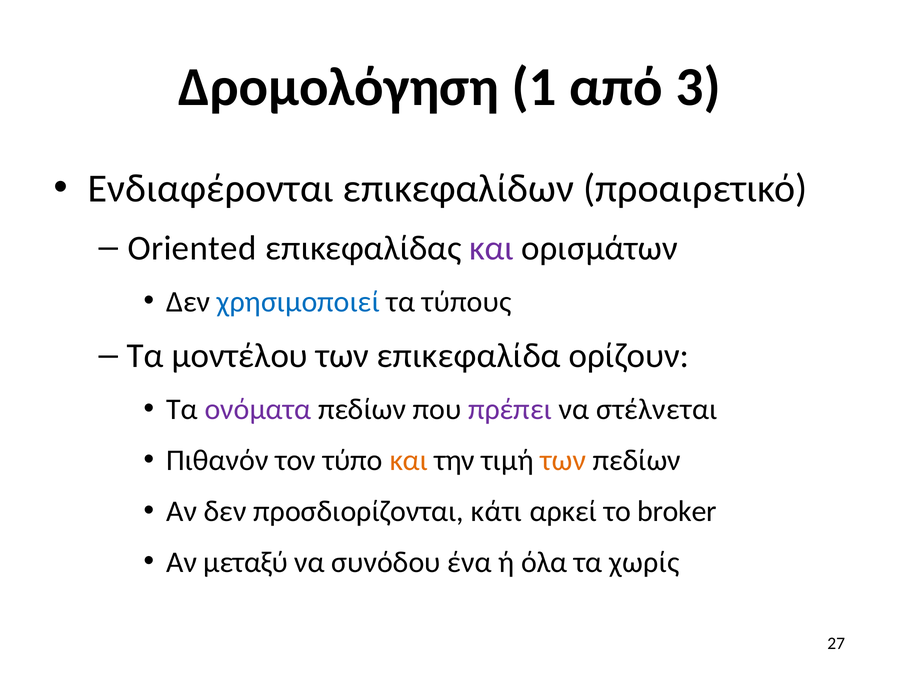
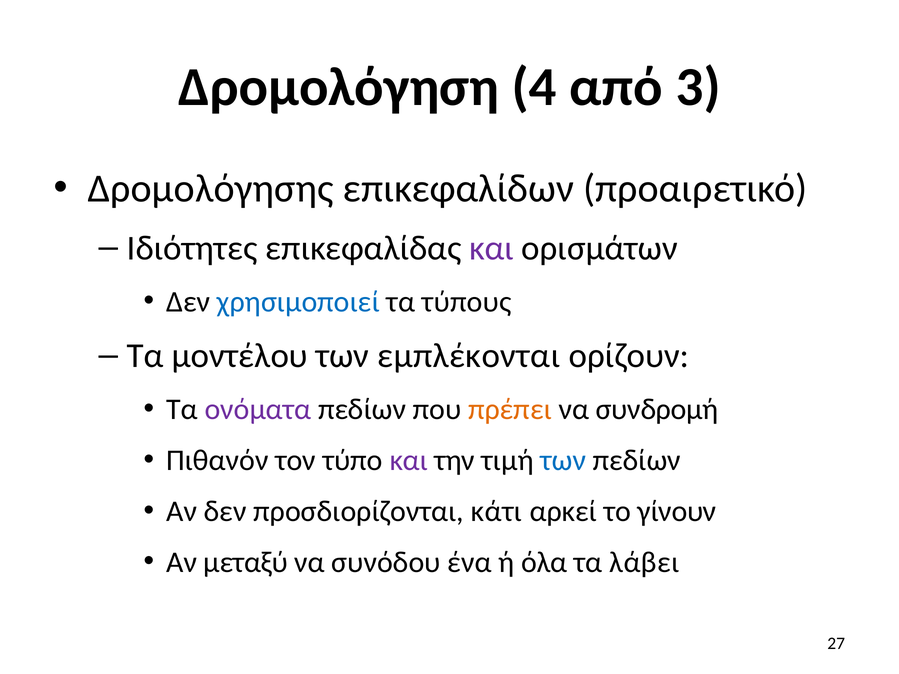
1: 1 -> 4
Ενδιαφέρονται: Ενδιαφέρονται -> Δρομολόγησης
Oriented: Oriented -> Ιδιότητες
επικεφαλίδα: επικεφαλίδα -> εμπλέκονται
πρέπει colour: purple -> orange
στέλνεται: στέλνεται -> συνδρομή
και at (409, 461) colour: orange -> purple
των at (563, 461) colour: orange -> blue
broker: broker -> γίνουν
χωρίς: χωρίς -> λάβει
